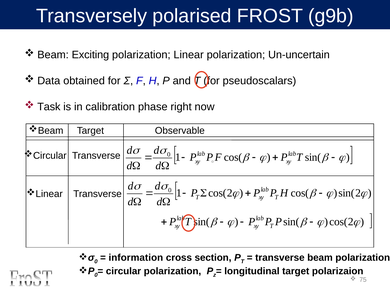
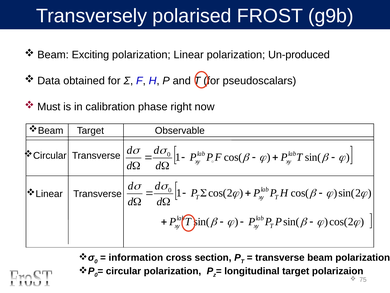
Un-uncertain: Un-uncertain -> Un-produced
Task: Task -> Must
